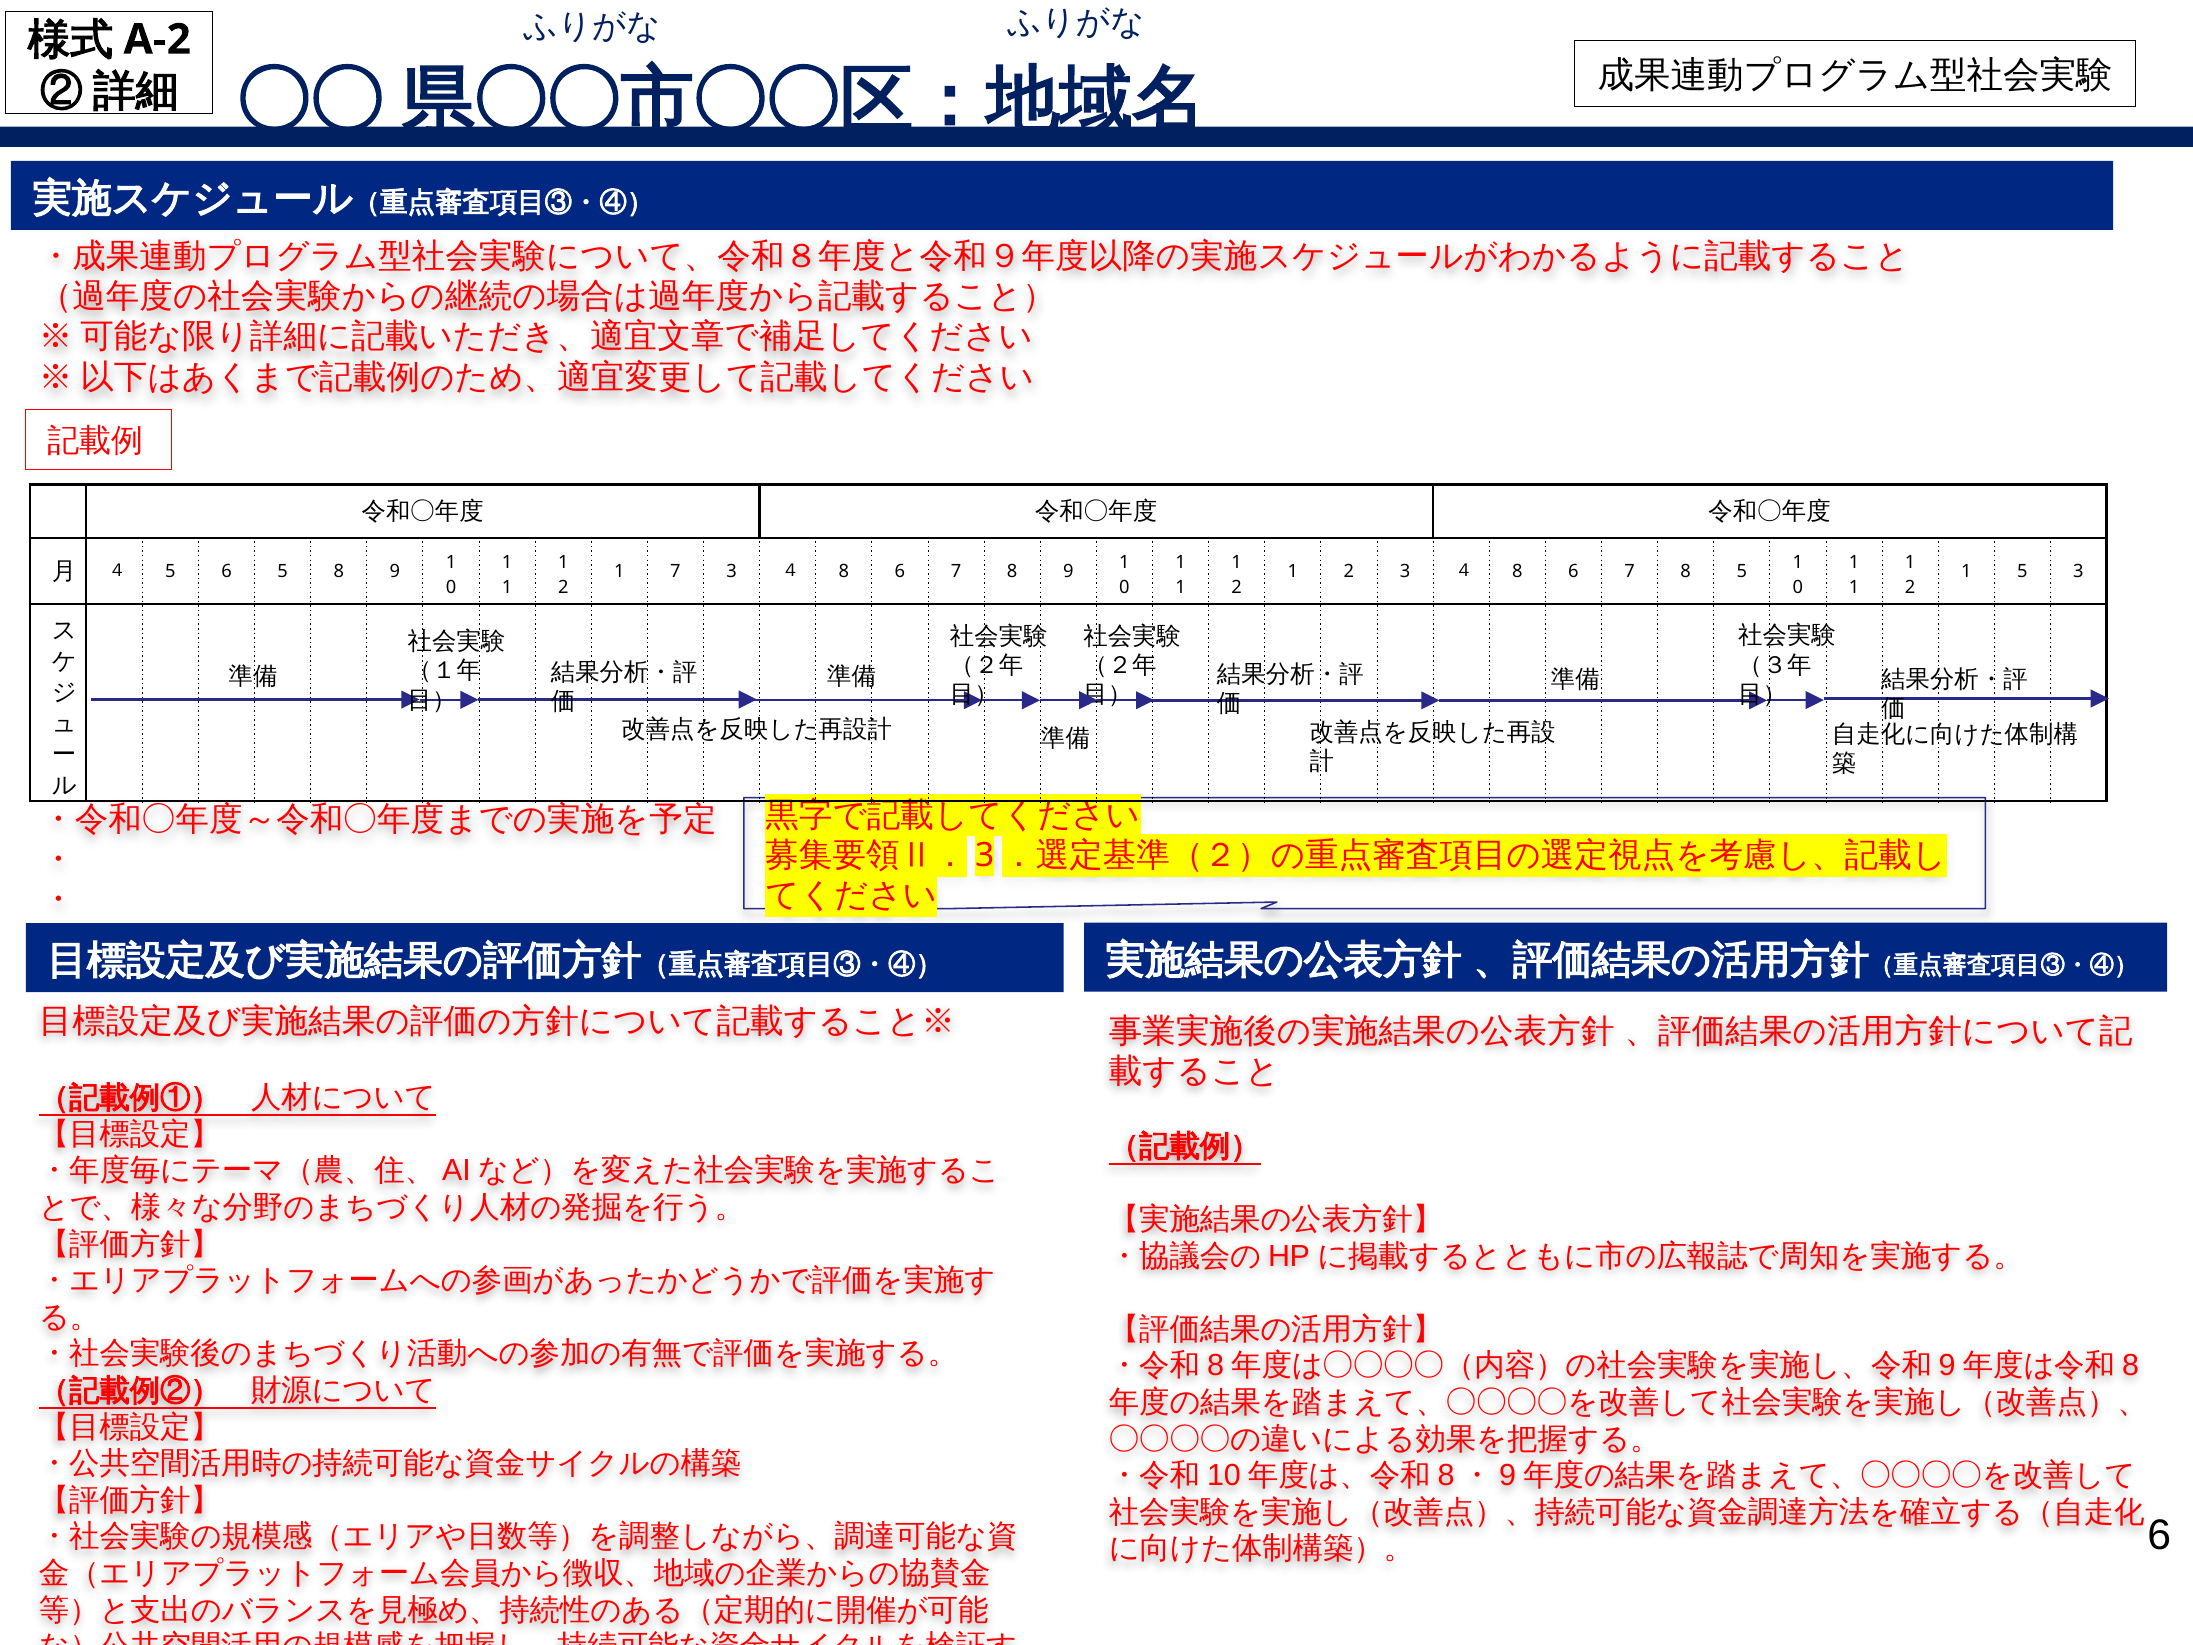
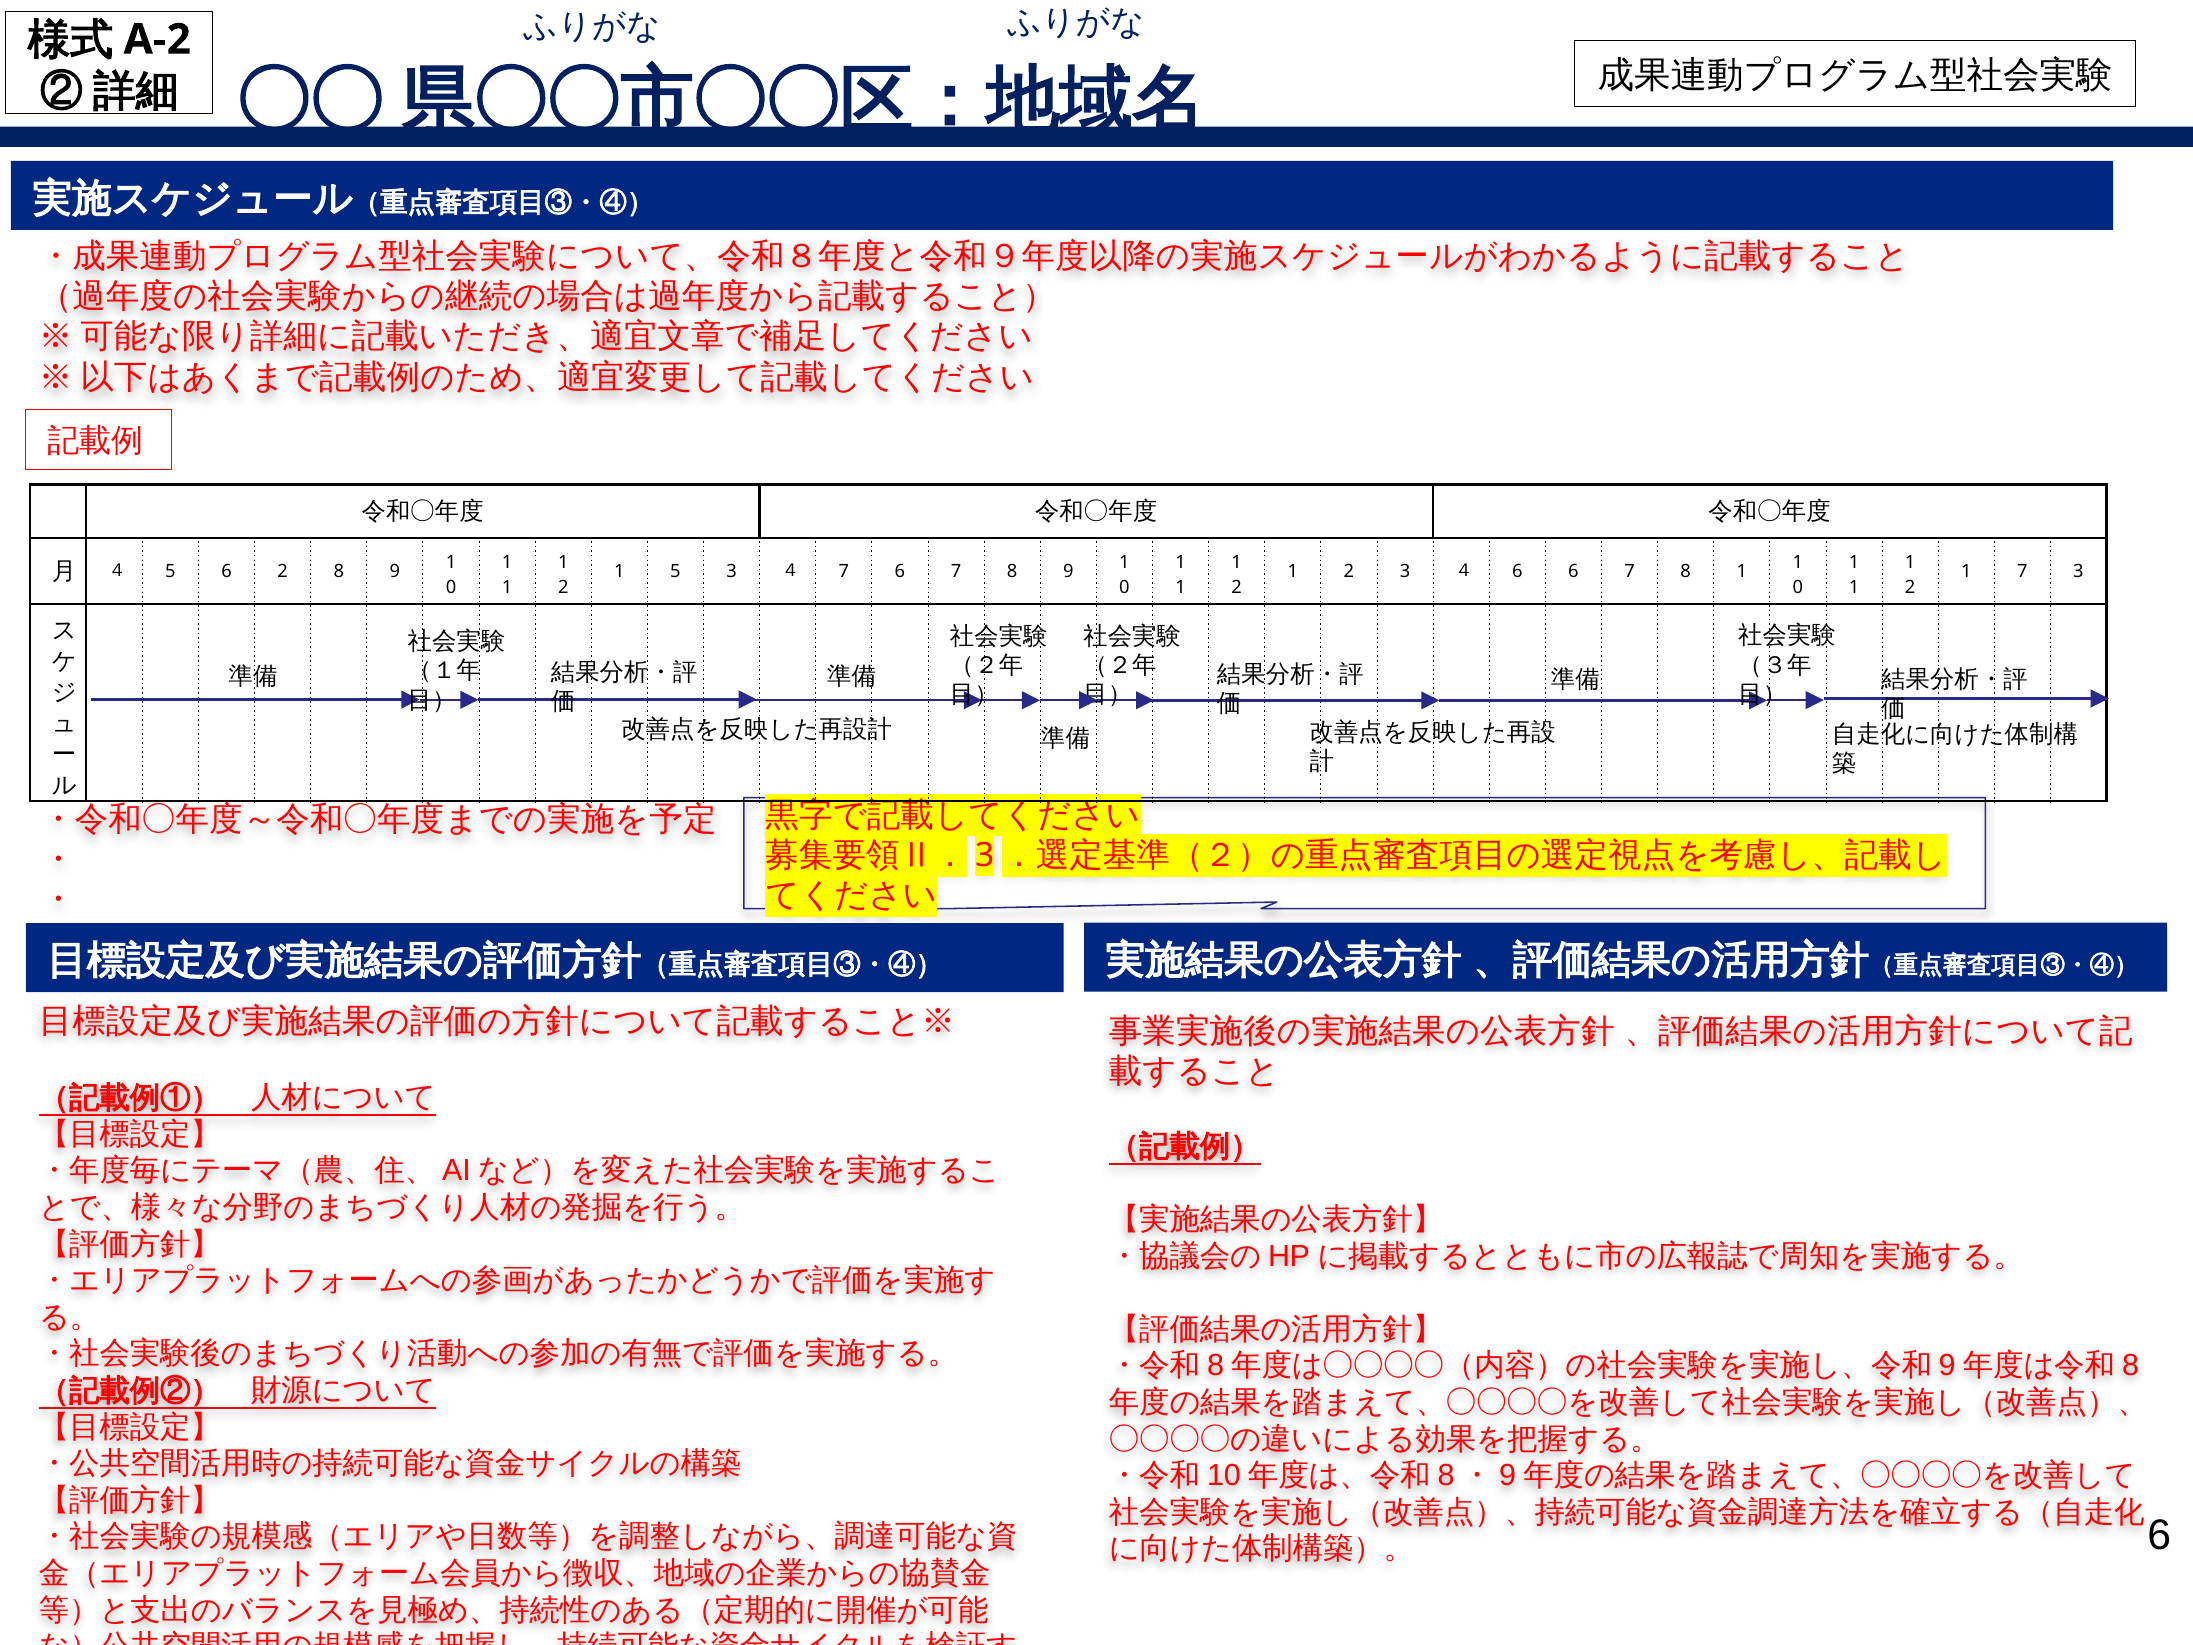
6 5: 5 -> 2
1 7: 7 -> 5
8 at (844, 572): 8 -> 7
2 3 ４ 8: 8 -> 6
8 5: 5 -> 1
1 5: 5 -> 7
